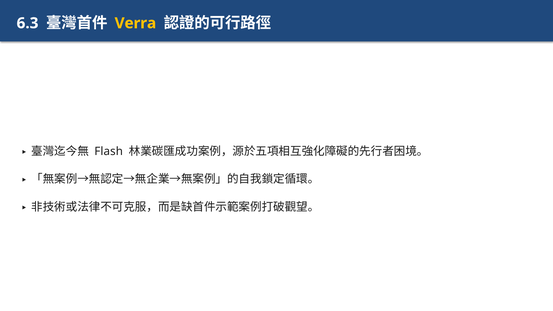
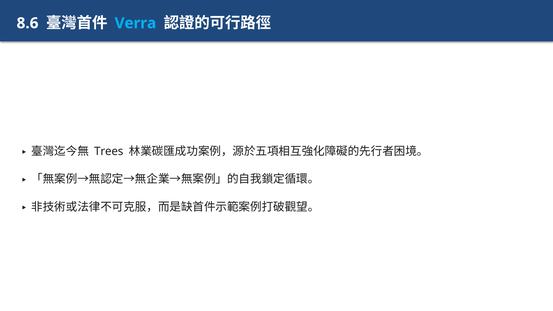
6.3: 6.3 -> 8.6
Verra colour: yellow -> light blue
Flash: Flash -> Trees
